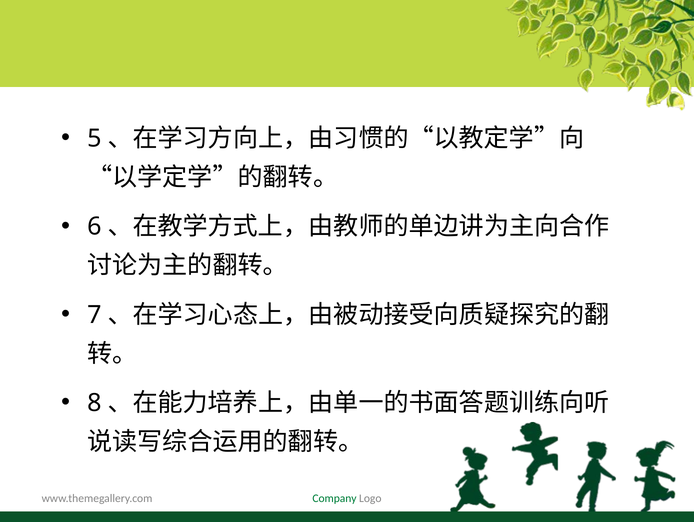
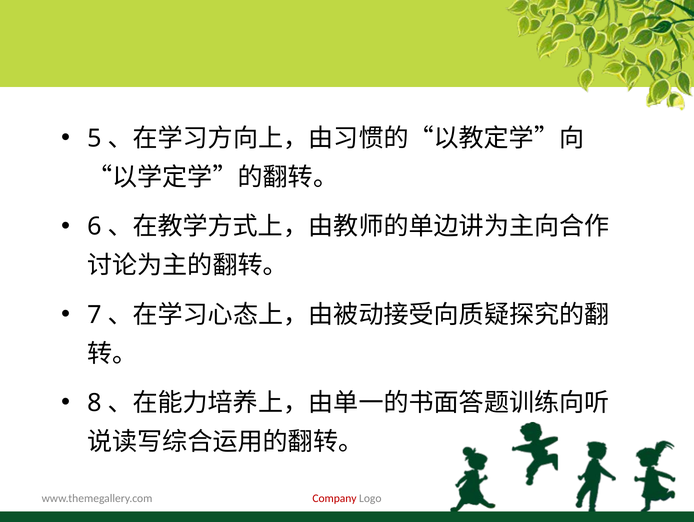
Company colour: green -> red
